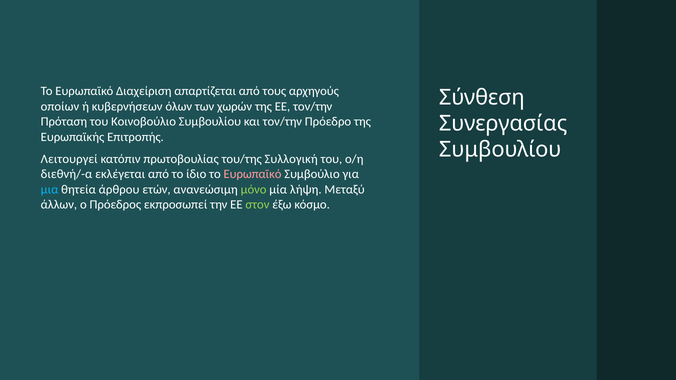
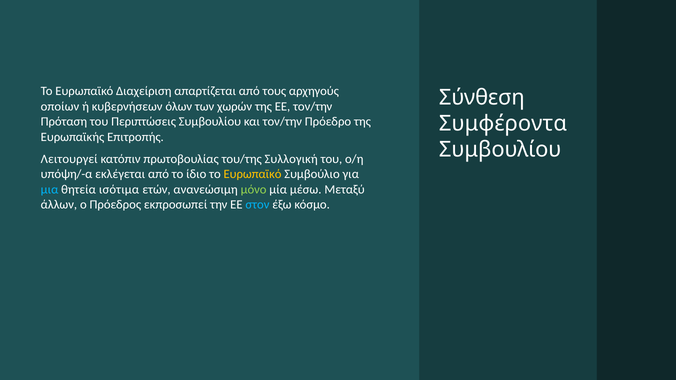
Κοινοβούλιο: Κοινοβούλιο -> Περιπτώσεις
Συνεργασίας: Συνεργασίας -> Συμφέροντα
διεθνή/-α: διεθνή/-α -> υπόψη/-α
Ευρωπαϊκό at (253, 174) colour: pink -> yellow
άρθρου: άρθρου -> ισότιμα
λήψη: λήψη -> μέσω
στον colour: light green -> light blue
